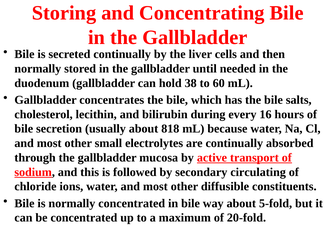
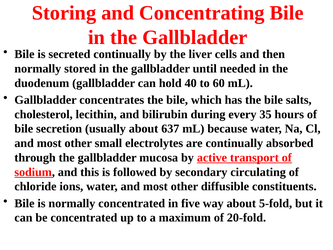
38: 38 -> 40
16: 16 -> 35
818: 818 -> 637
in bile: bile -> five
